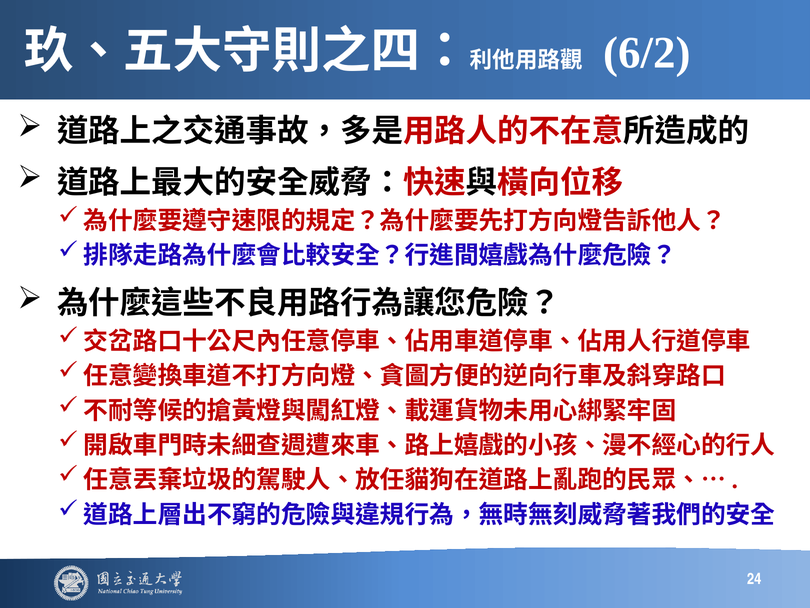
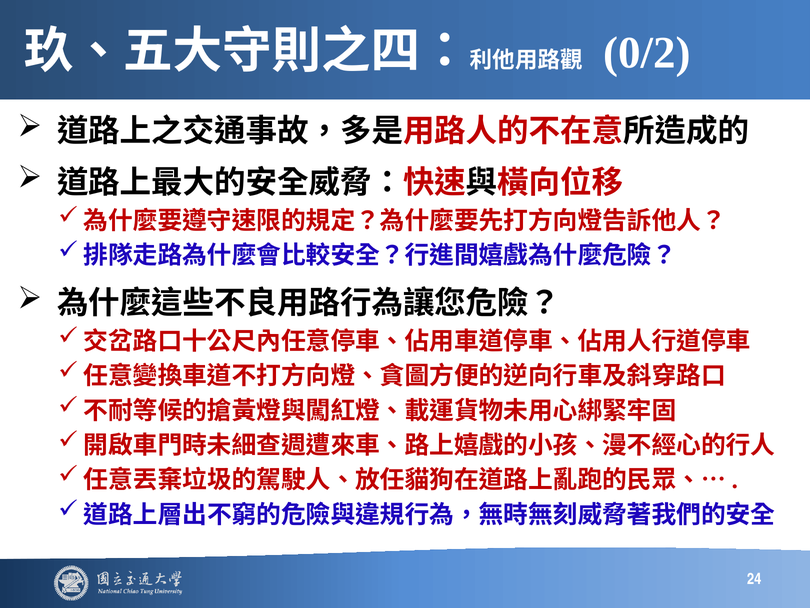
6/2: 6/2 -> 0/2
